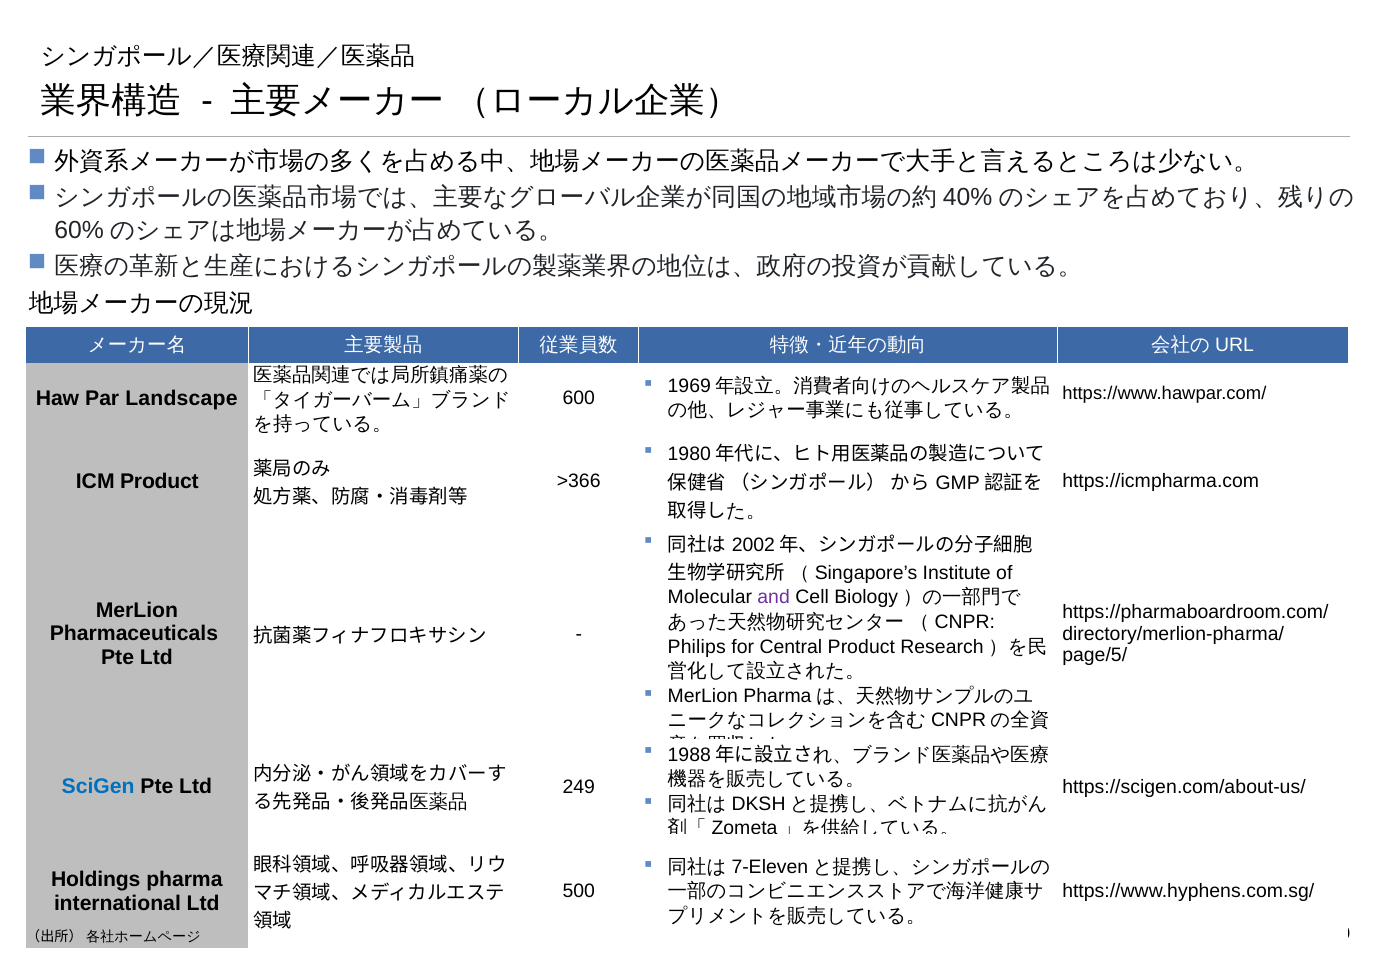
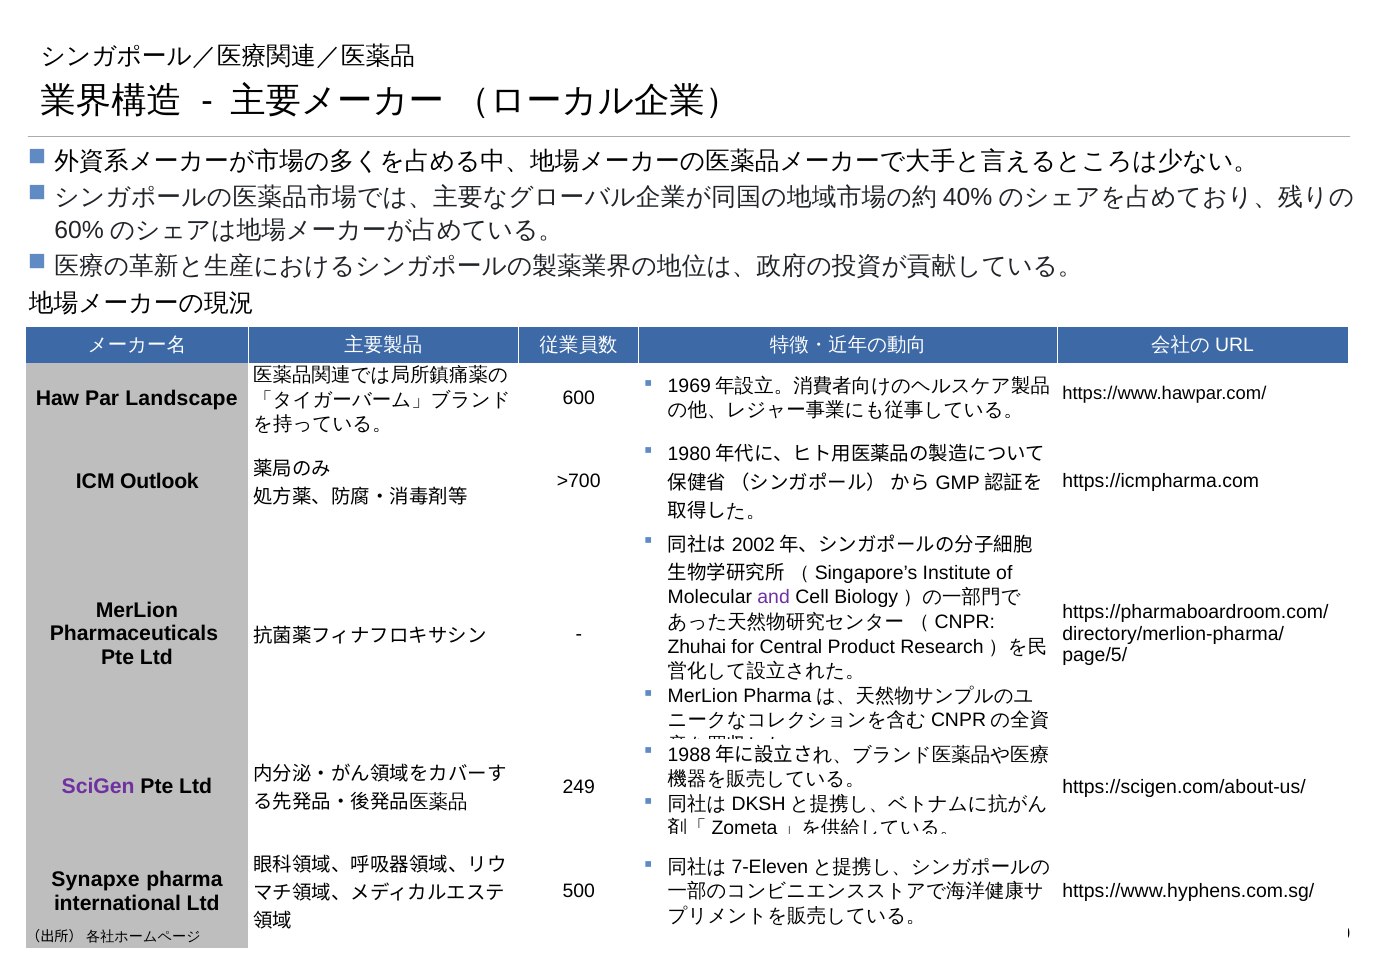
ICM Product: Product -> Outlook
>366: >366 -> >700
Philips: Philips -> Zhuhai
SciGen colour: blue -> purple
Holdings: Holdings -> Synapxe
